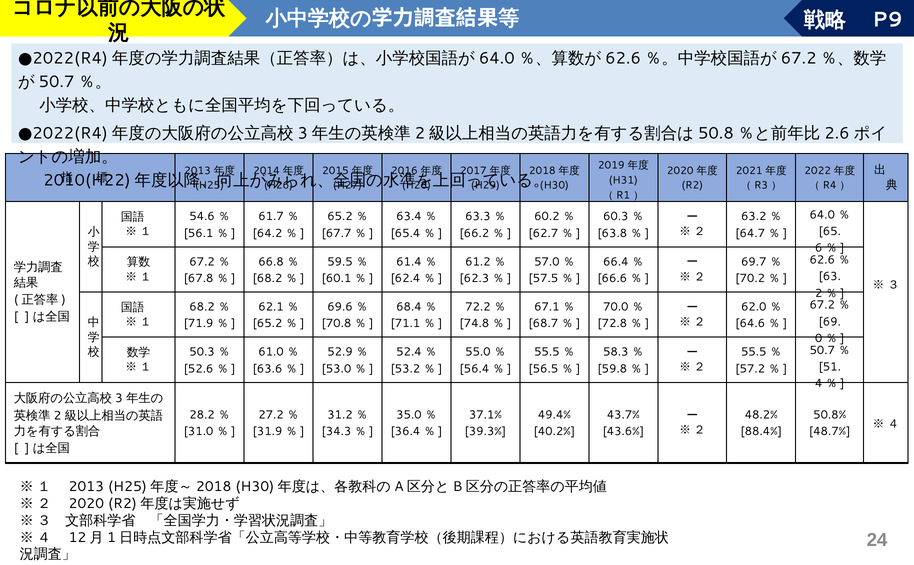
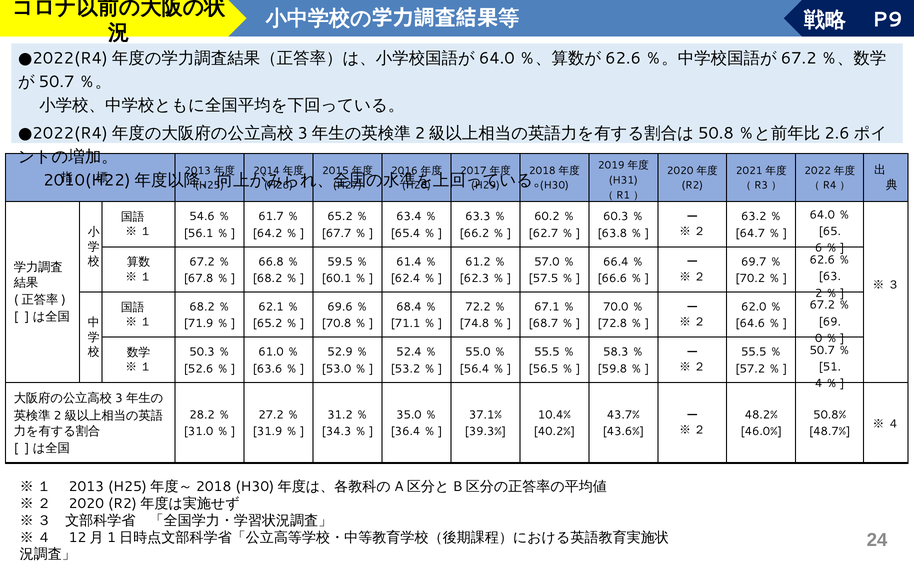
49.4%: 49.4% -> 10.4%
88.4%: 88.4% -> 46.0%
